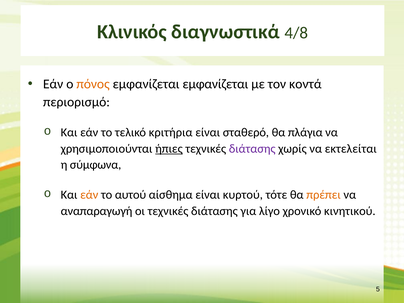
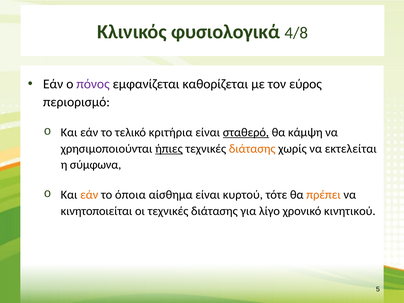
διαγνωστικά: διαγνωστικά -> φυσιολογικά
πόνος colour: orange -> purple
εμφανίζεται εμφανίζεται: εμφανίζεται -> καθορίζεται
κοντά: κοντά -> εύρος
σταθερό underline: none -> present
πλάγια: πλάγια -> κάμψη
διάτασης at (252, 149) colour: purple -> orange
αυτού: αυτού -> όποια
αναπαραγωγή: αναπαραγωγή -> κινητοποιείται
